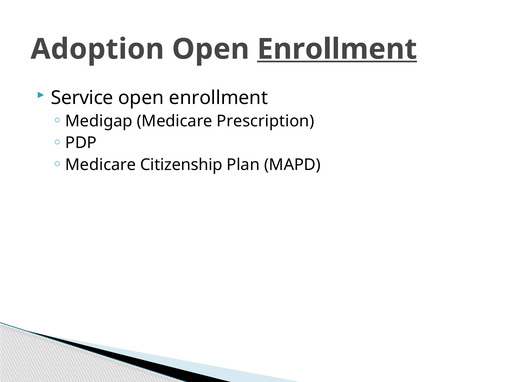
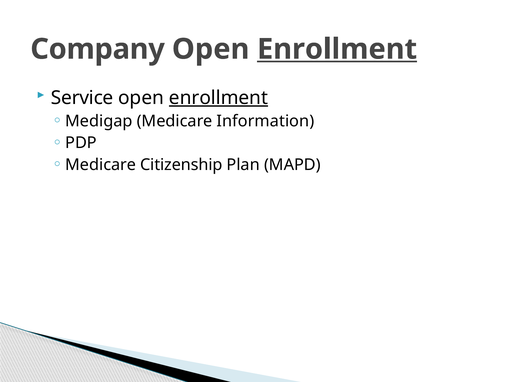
Adoption: Adoption -> Company
enrollment at (218, 98) underline: none -> present
Prescription: Prescription -> Information
